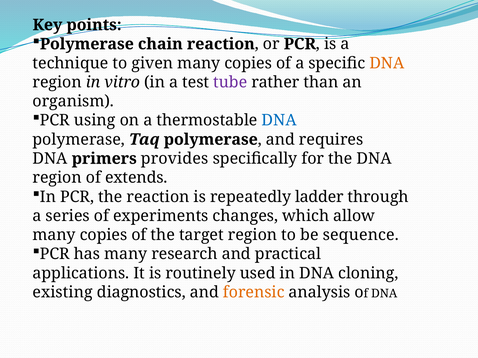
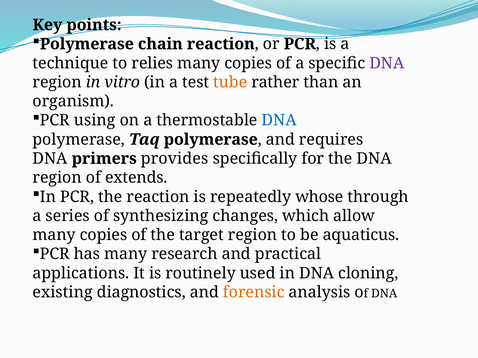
given: given -> relies
DNA at (387, 63) colour: orange -> purple
tube colour: purple -> orange
ladder: ladder -> whose
experiments: experiments -> synthesizing
sequence: sequence -> aquaticus
